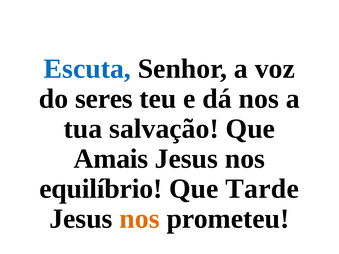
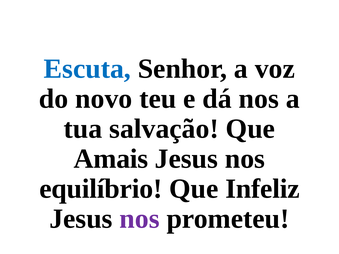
seres: seres -> novo
Tarde: Tarde -> Infeliz
nos at (140, 219) colour: orange -> purple
